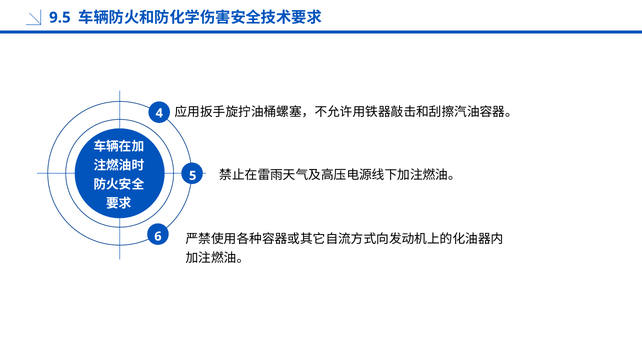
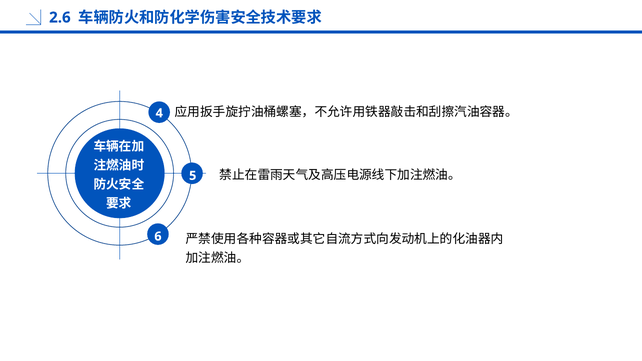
9.5: 9.5 -> 2.6
